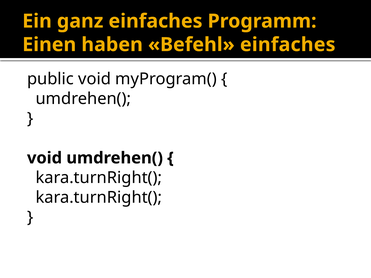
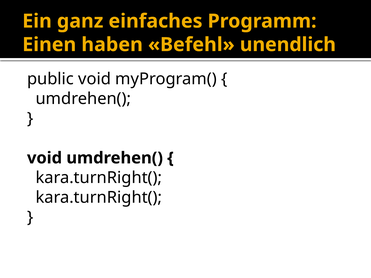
Befehl einfaches: einfaches -> unendlich
